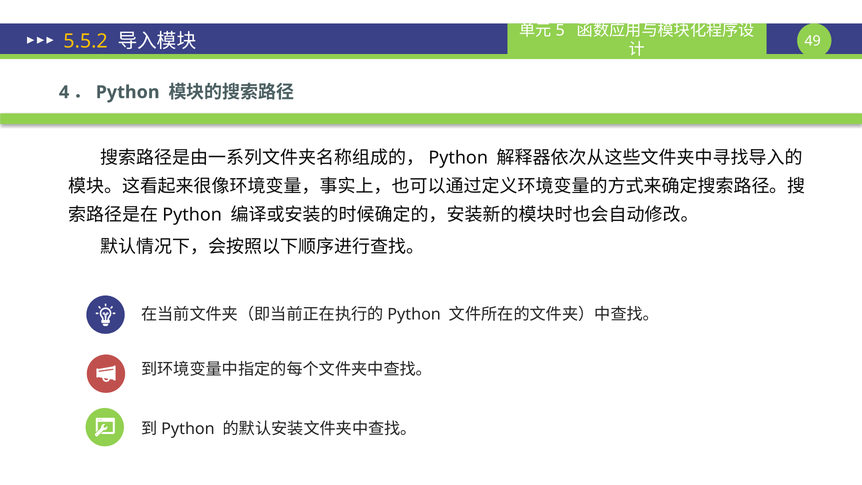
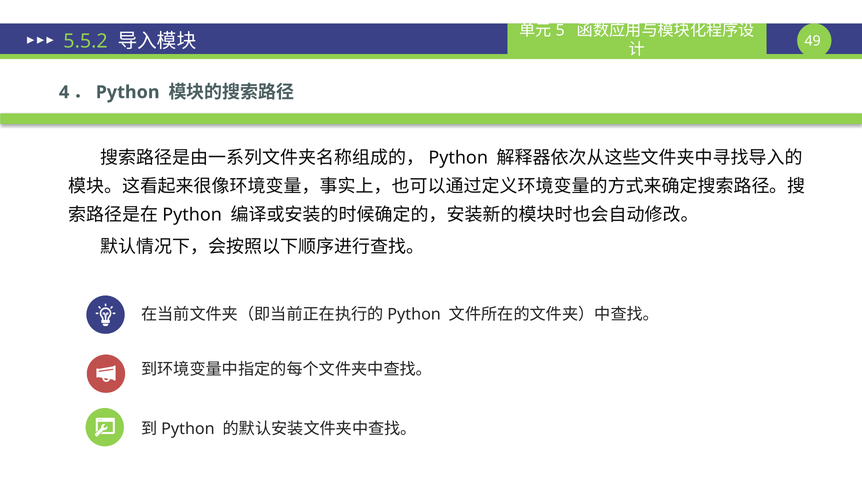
5.5.2 colour: yellow -> light green
